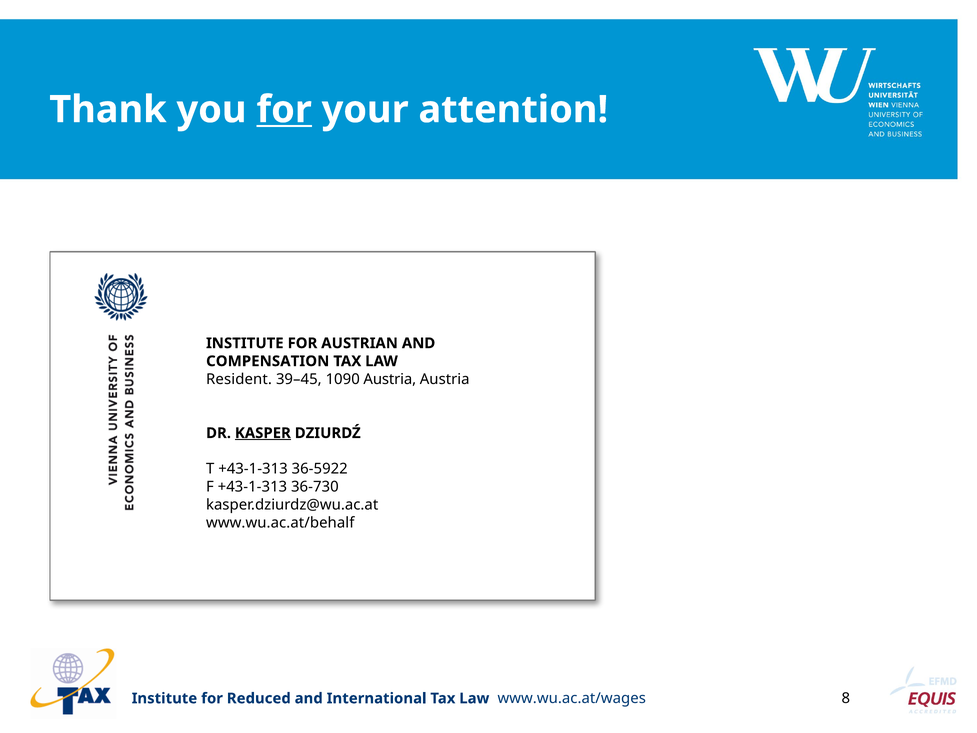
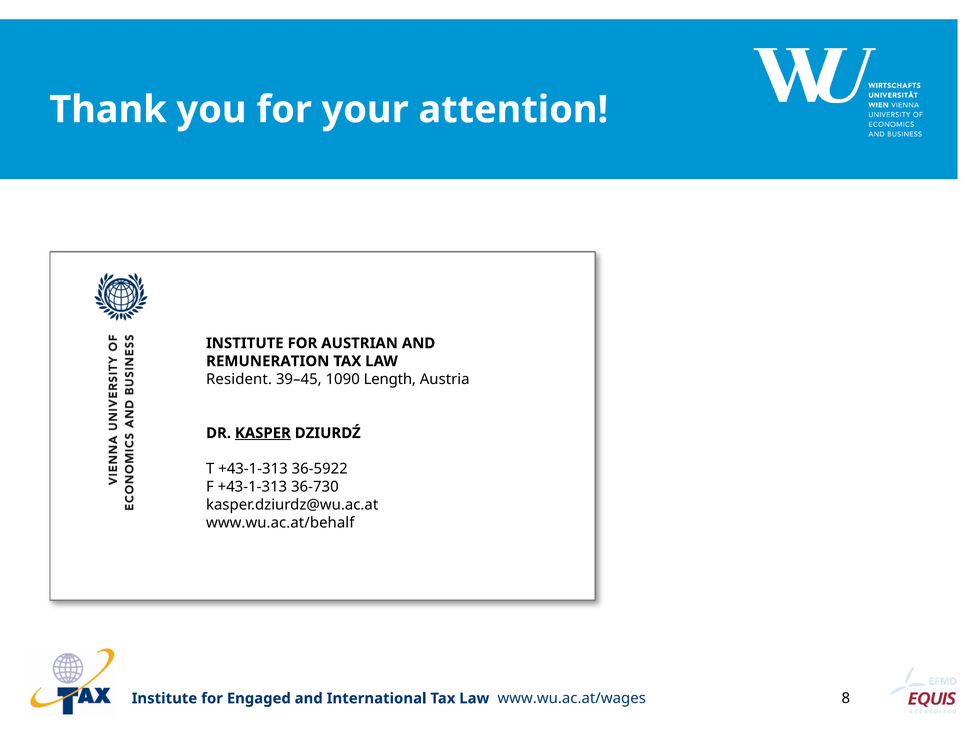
for at (284, 110) underline: present -> none
COMPENSATION: COMPENSATION -> REMUNERATION
1090 Austria: Austria -> Length
Reduced: Reduced -> Engaged
